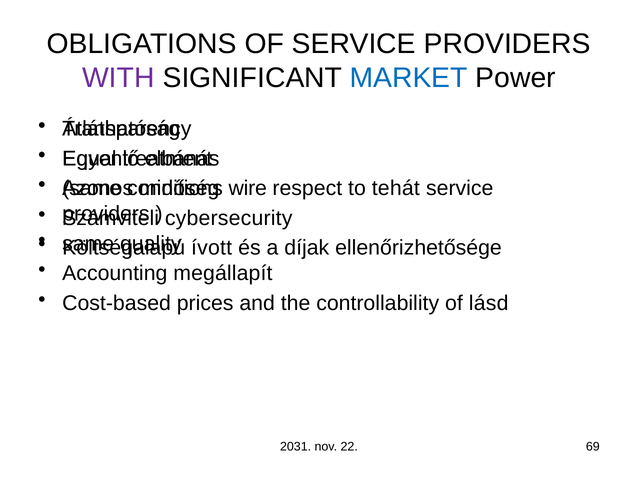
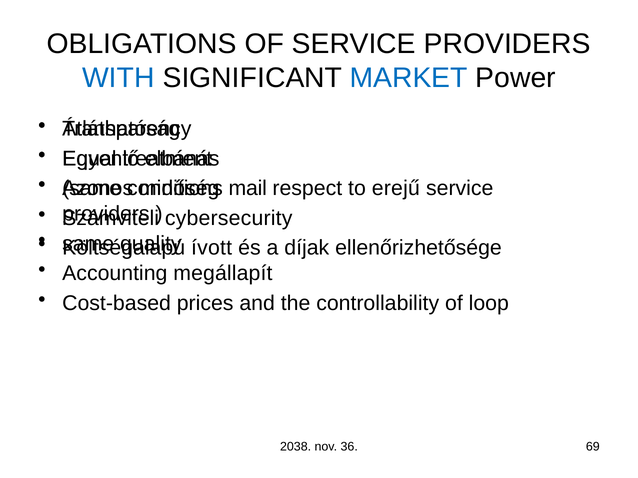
WITH colour: purple -> blue
wire: wire -> mail
tehát: tehát -> erejű
lásd: lásd -> loop
2031: 2031 -> 2038
22: 22 -> 36
